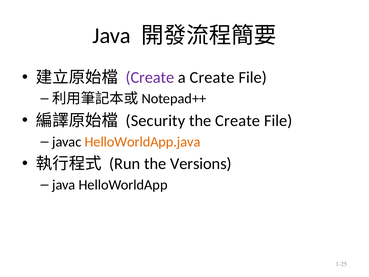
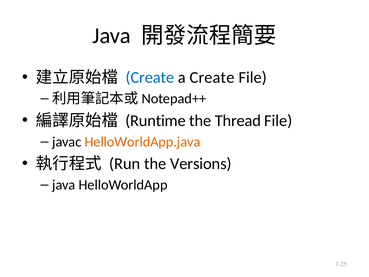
Create at (150, 77) colour: purple -> blue
Security: Security -> Runtime
the Create: Create -> Thread
